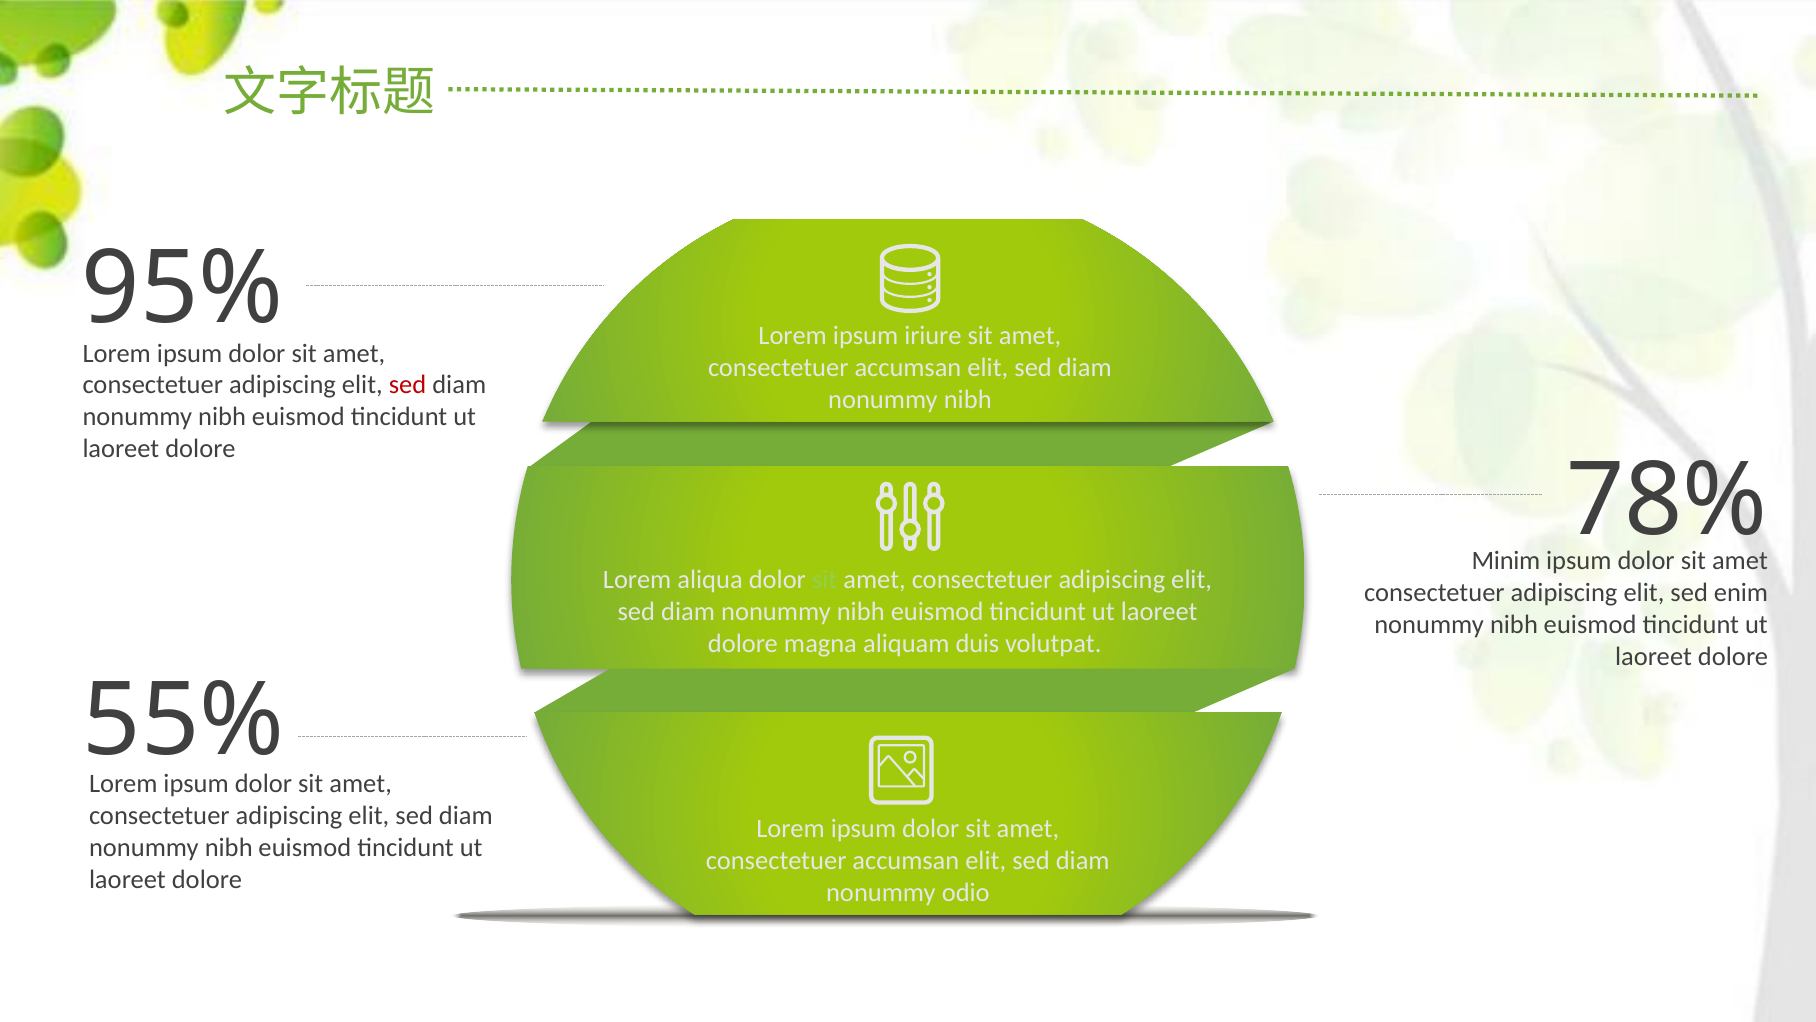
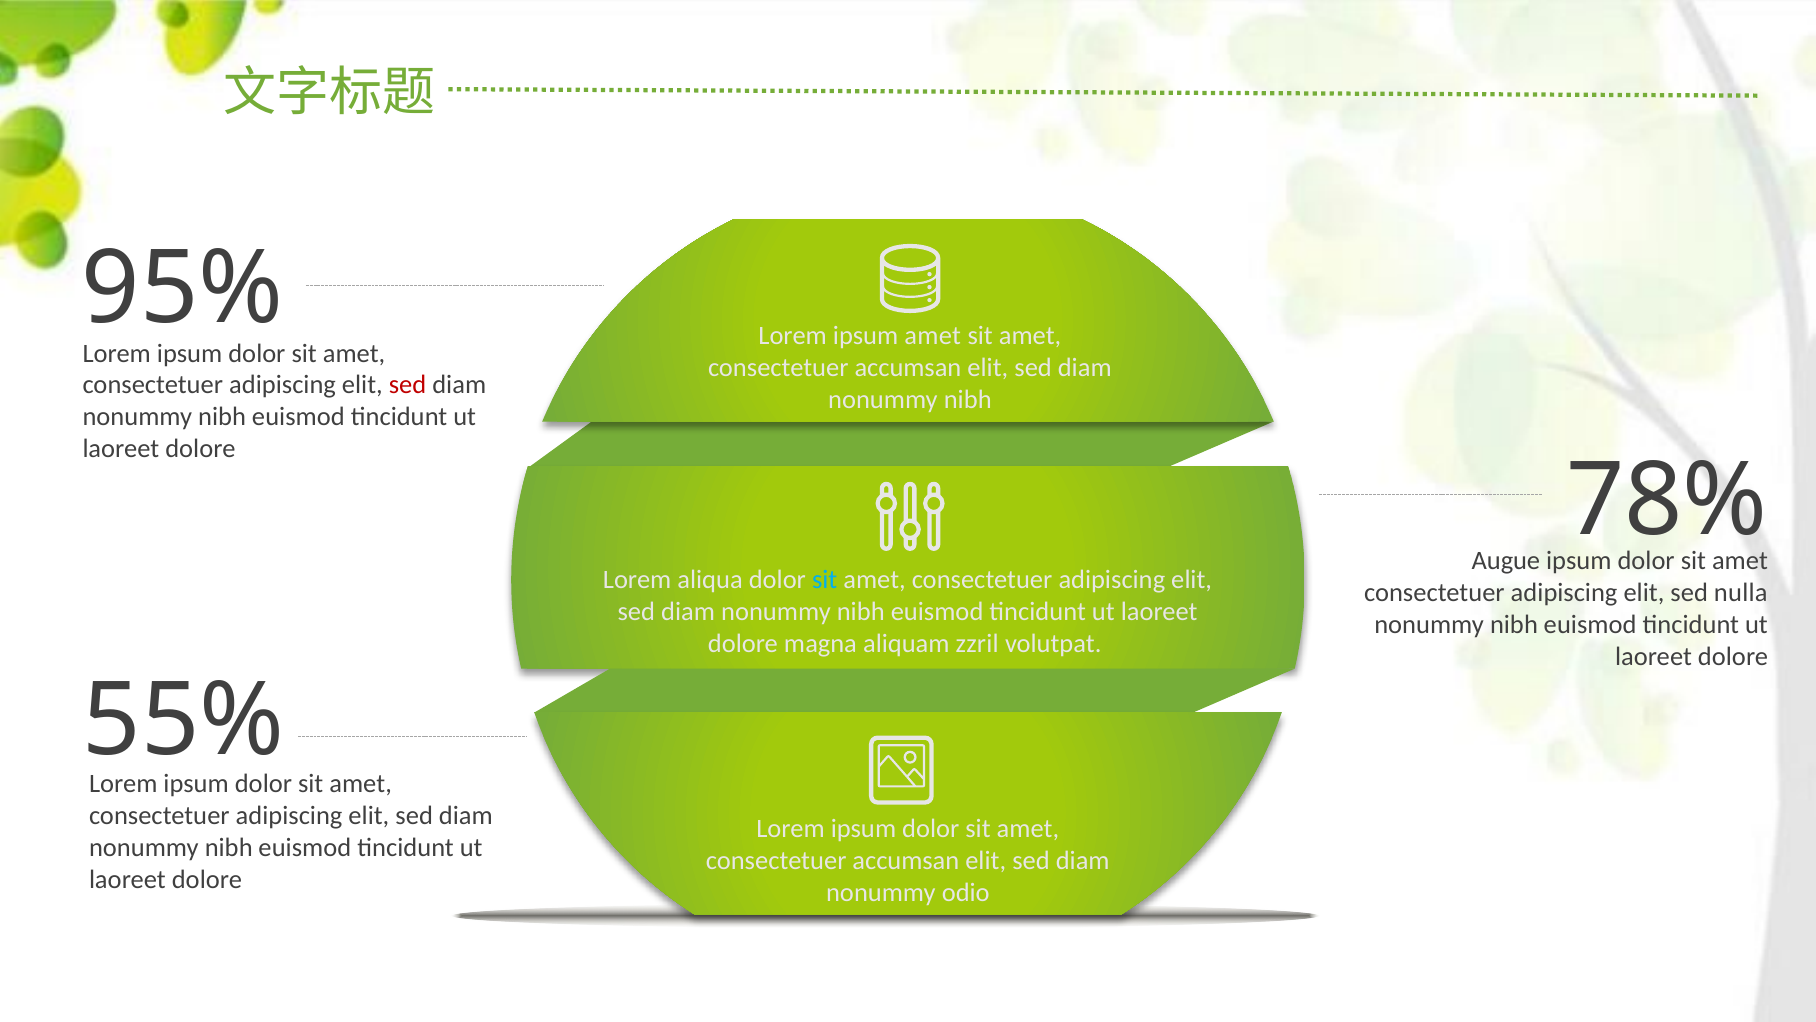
ipsum iriure: iriure -> amet
Minim: Minim -> Augue
sit at (825, 580) colour: light green -> light blue
enim: enim -> nulla
duis: duis -> zzril
